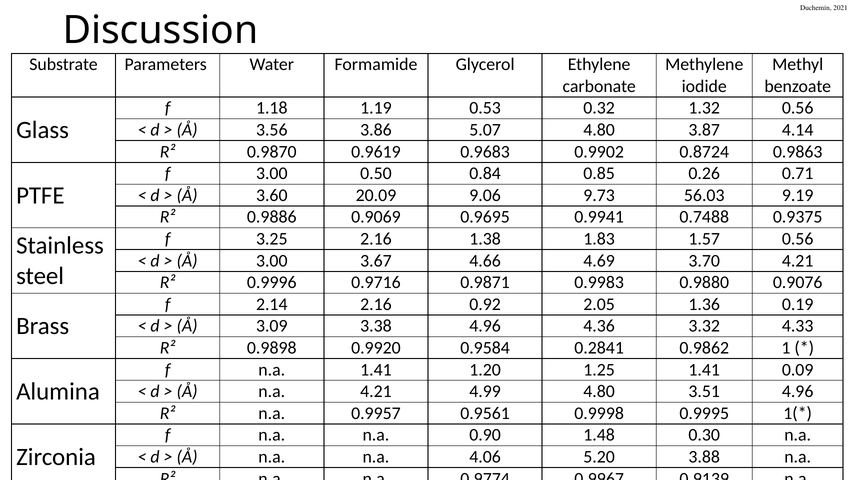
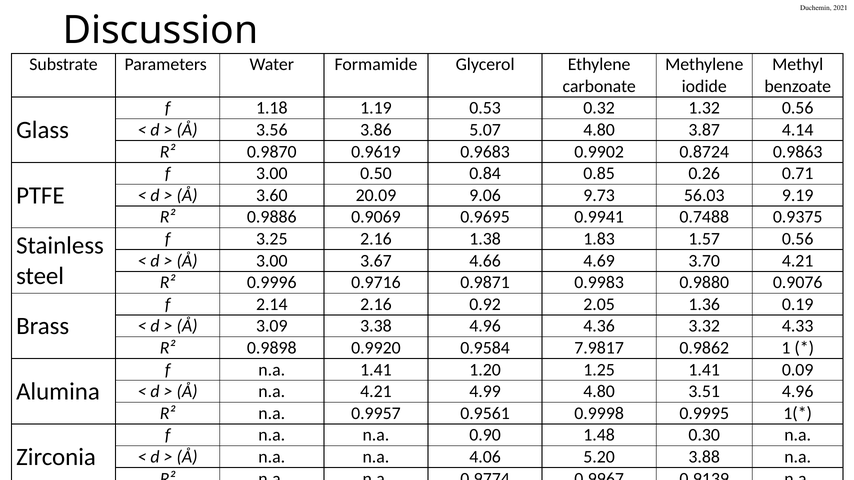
0.2841: 0.2841 -> 7.9817
